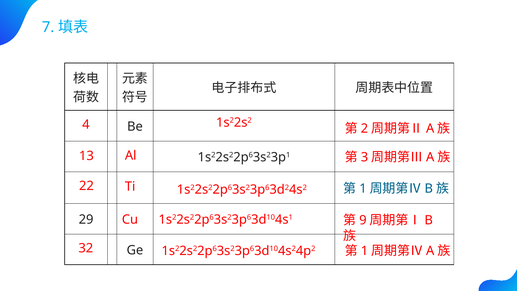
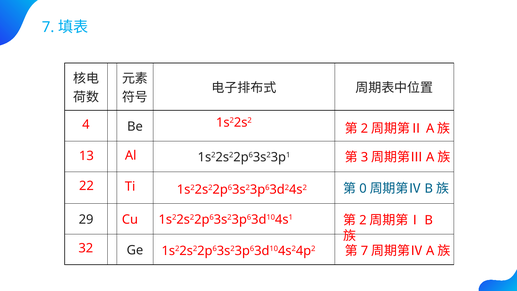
1 at (363, 188): 1 -> 0
9 at (363, 220): 9 -> 2
1 at (365, 251): 1 -> 7
